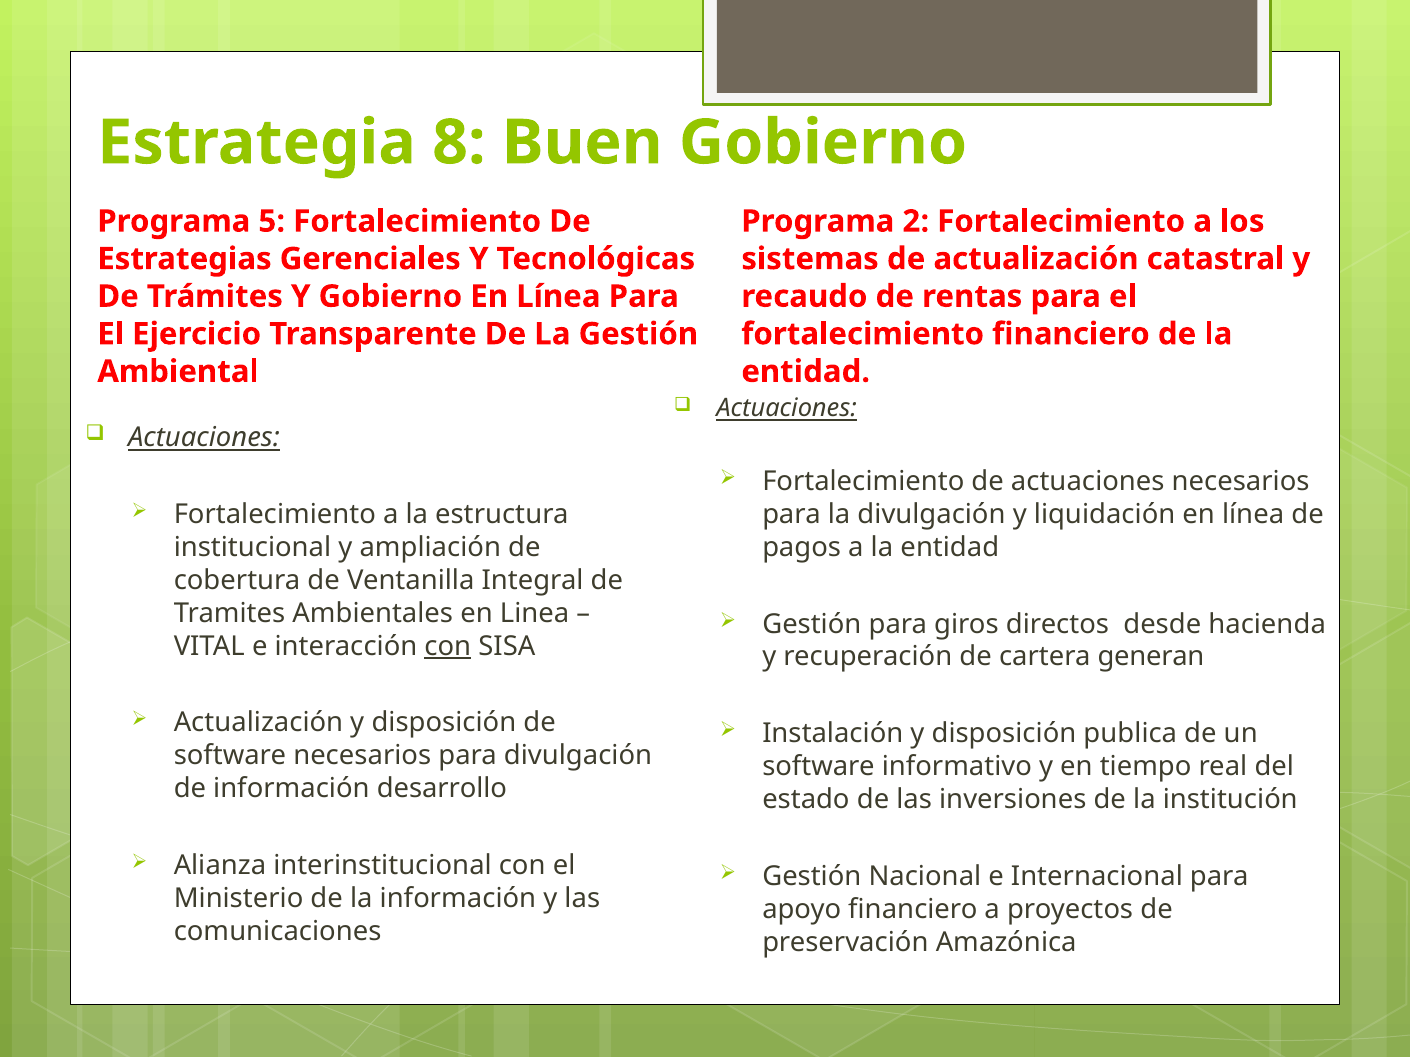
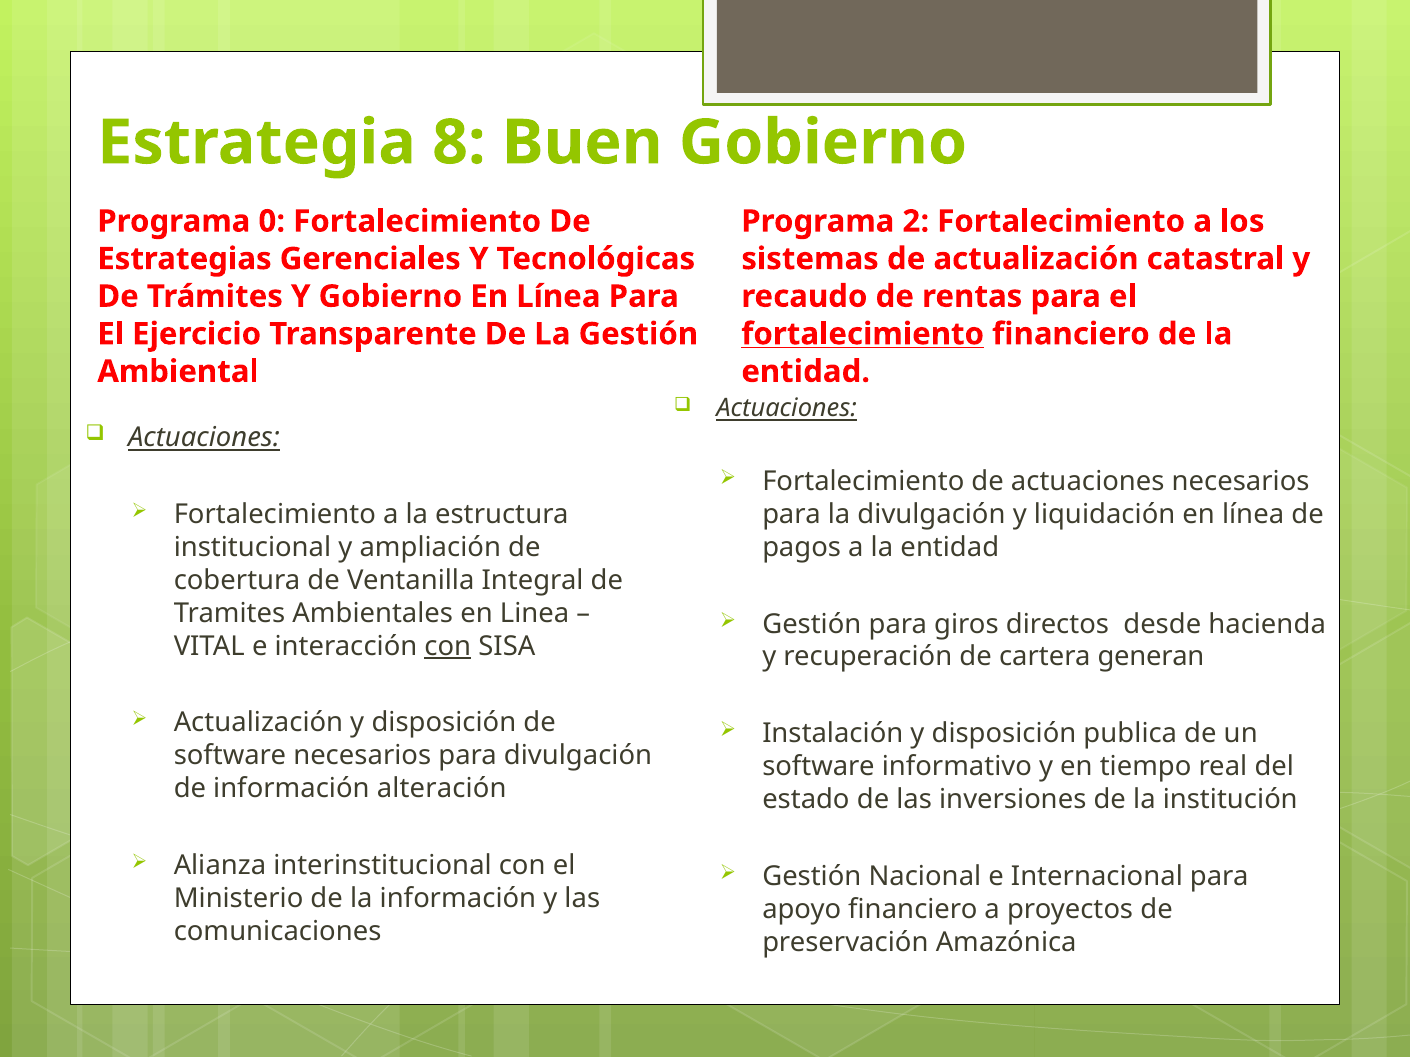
5: 5 -> 0
fortalecimiento at (863, 334) underline: none -> present
desarrollo: desarrollo -> alteración
